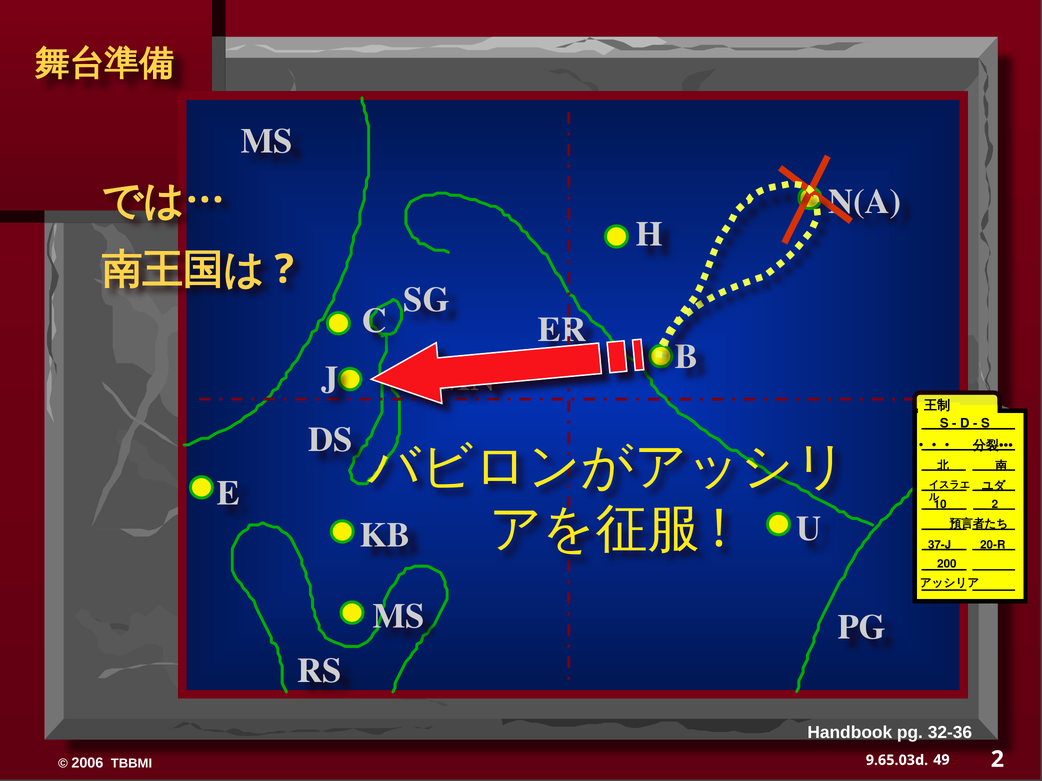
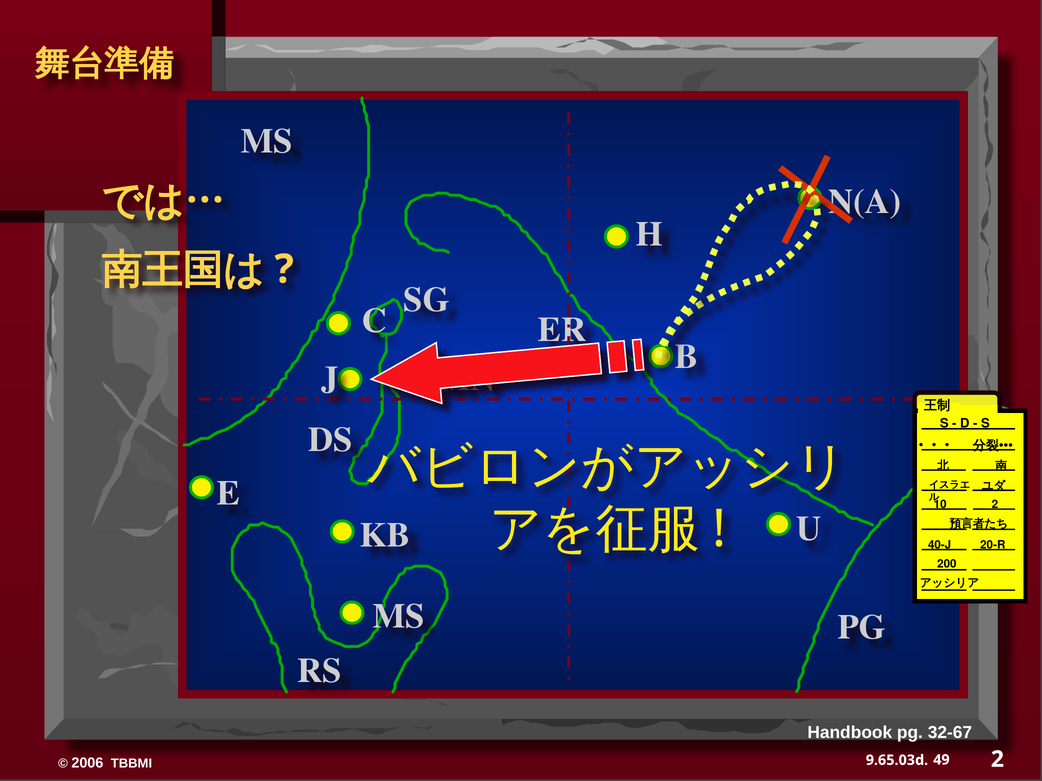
37-J: 37-J -> 40-J
32-36: 32-36 -> 32-67
